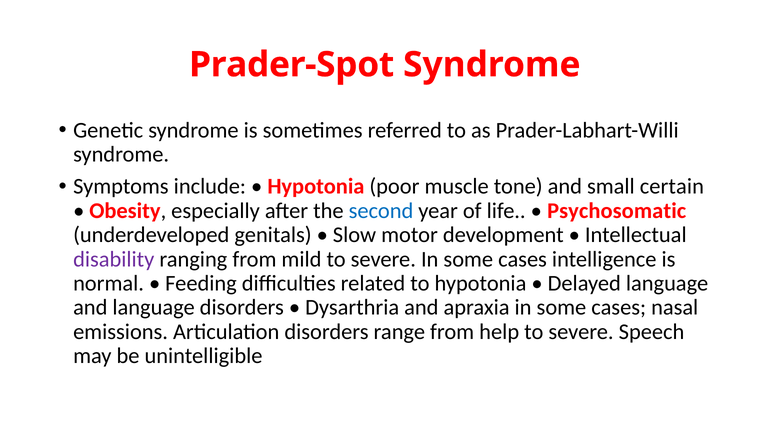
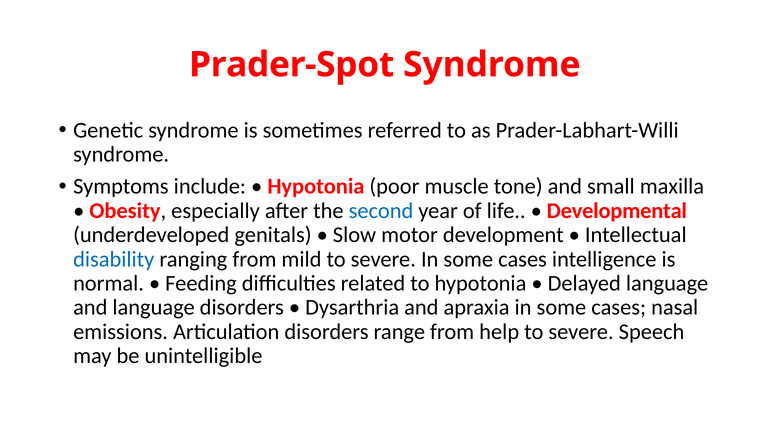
certain: certain -> maxilla
Psychosomatic: Psychosomatic -> Developmental
disability colour: purple -> blue
